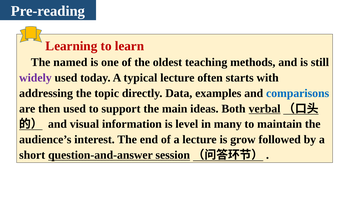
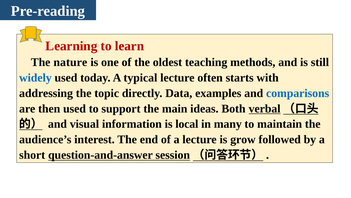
named: named -> nature
widely colour: purple -> blue
level: level -> local
